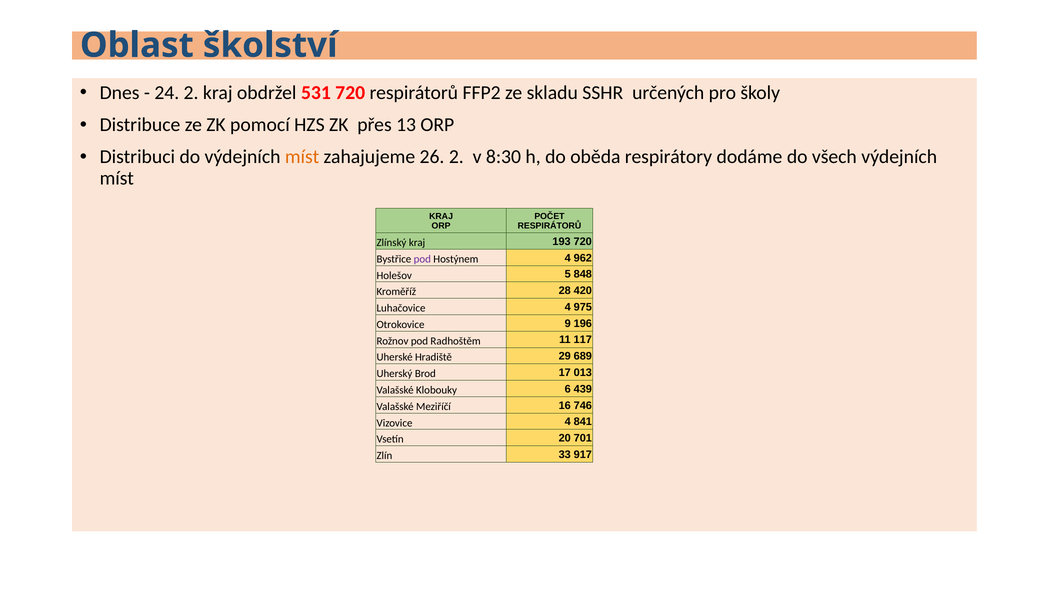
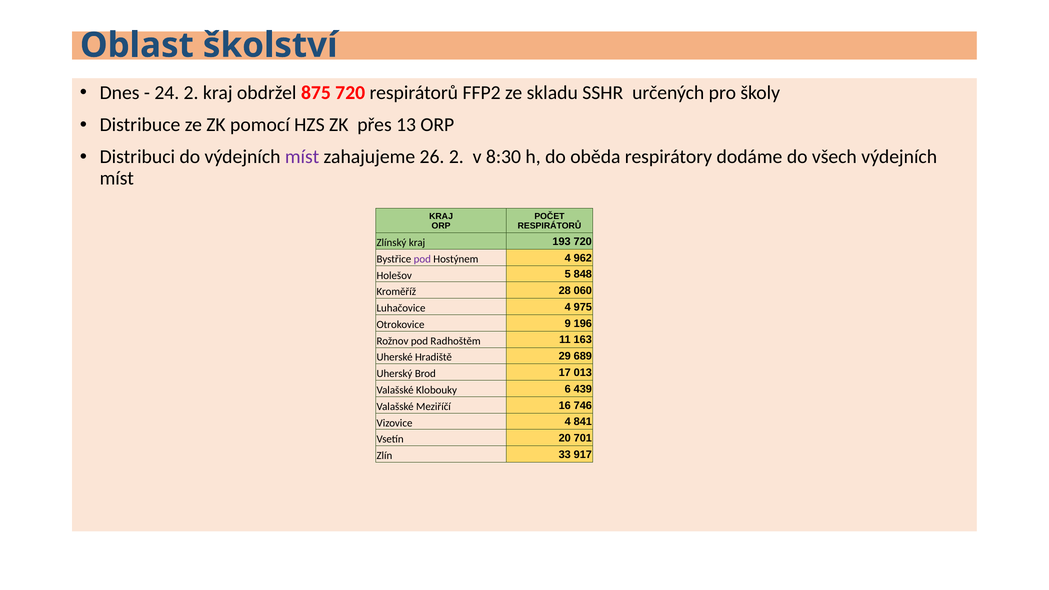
531: 531 -> 875
míst at (302, 157) colour: orange -> purple
420: 420 -> 060
117: 117 -> 163
